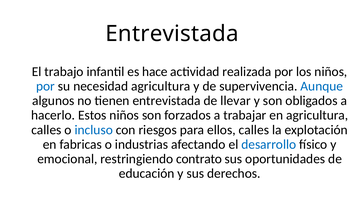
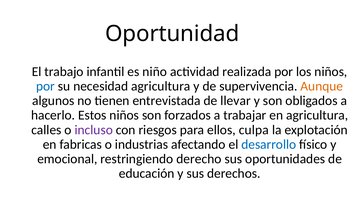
Entrevistada at (172, 34): Entrevistada -> Oportunidad
hace: hace -> niño
Aunque colour: blue -> orange
incluso colour: blue -> purple
ellos calles: calles -> culpa
contrato: contrato -> derecho
